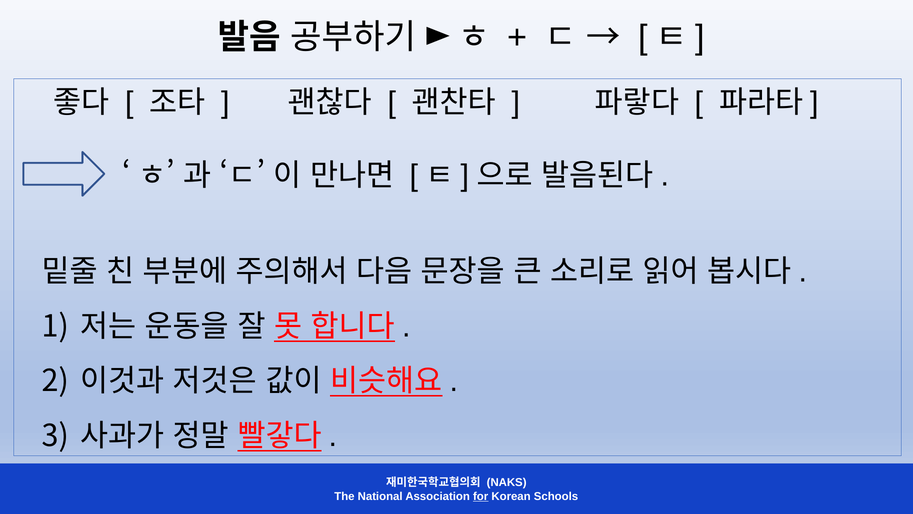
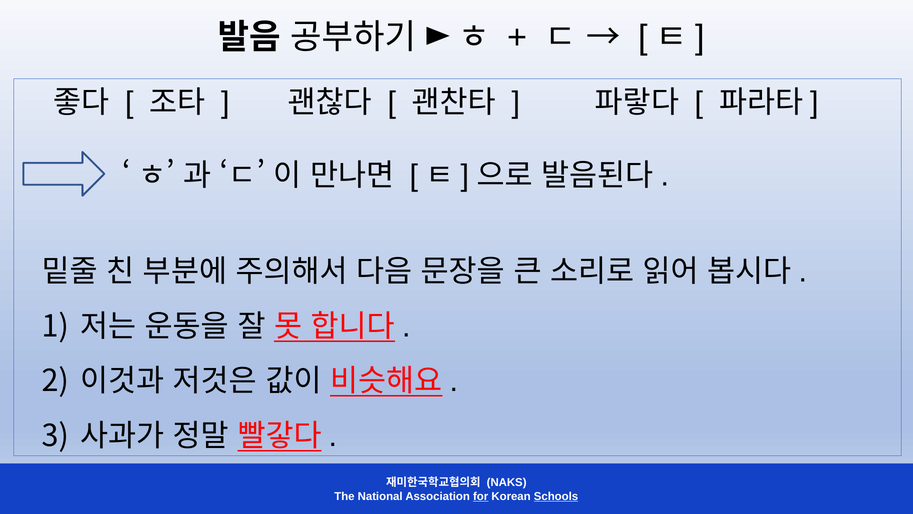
Schools underline: none -> present
